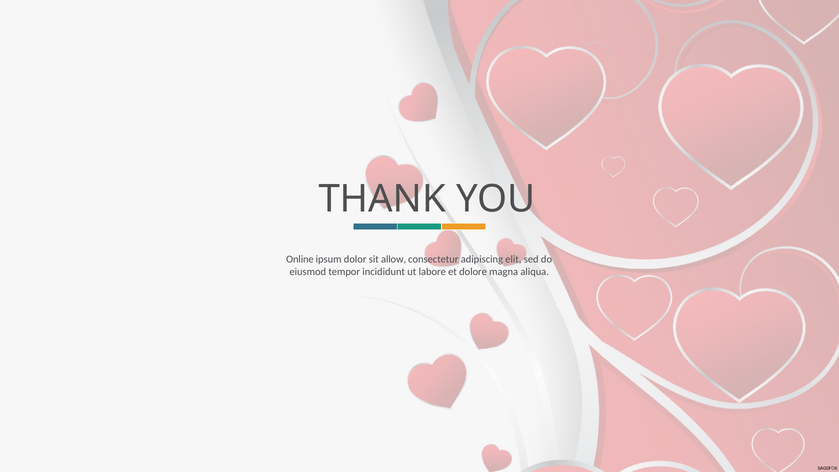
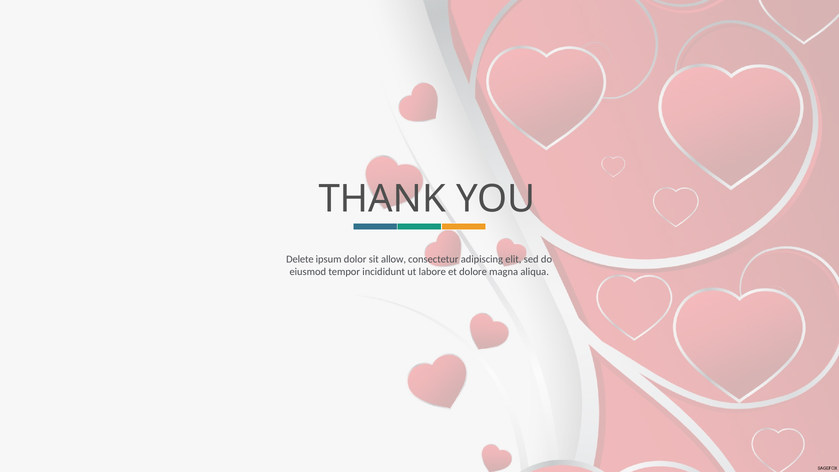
Online: Online -> Delete
